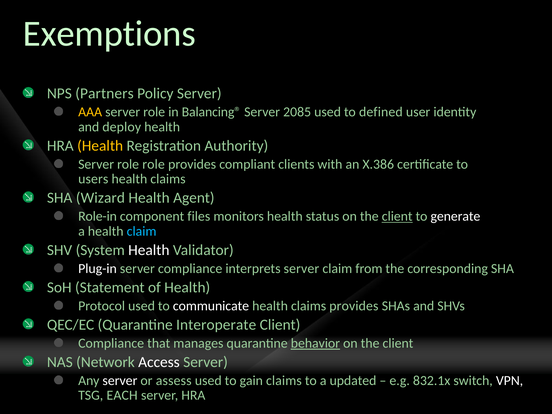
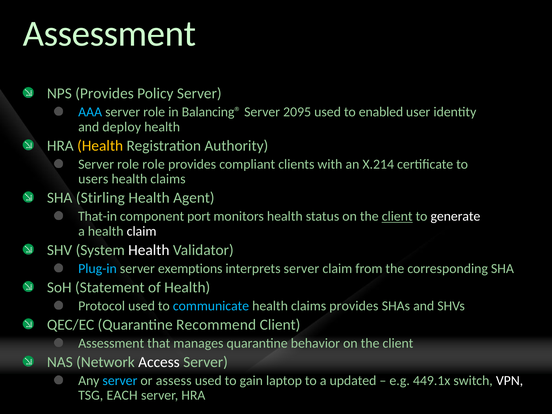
Exemptions at (109, 34): Exemptions -> Assessment
NPS Partners: Partners -> Provides
AAA colour: yellow -> light blue
2085: 2085 -> 2095
defined: defined -> enabled
X.386: X.386 -> X.214
Wizard: Wizard -> Stirling
Role-in: Role-in -> That-in
files: files -> port
claim at (142, 231) colour: light blue -> white
Plug-in colour: white -> light blue
server compliance: compliance -> exemptions
communicate colour: white -> light blue
Interoperate: Interoperate -> Recommend
Compliance at (111, 343): Compliance -> Assessment
behavior underline: present -> none
server at (120, 380) colour: white -> light blue
gain claims: claims -> laptop
832.1x: 832.1x -> 449.1x
